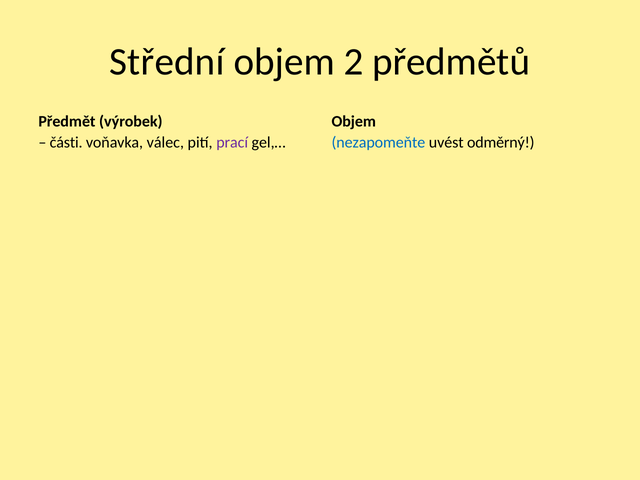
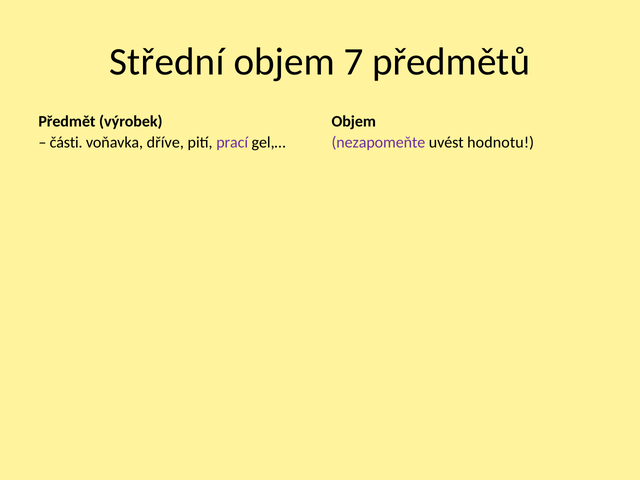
2: 2 -> 7
válec: válec -> dříve
nezapomeňte colour: blue -> purple
odměrný: odměrný -> hodnotu
